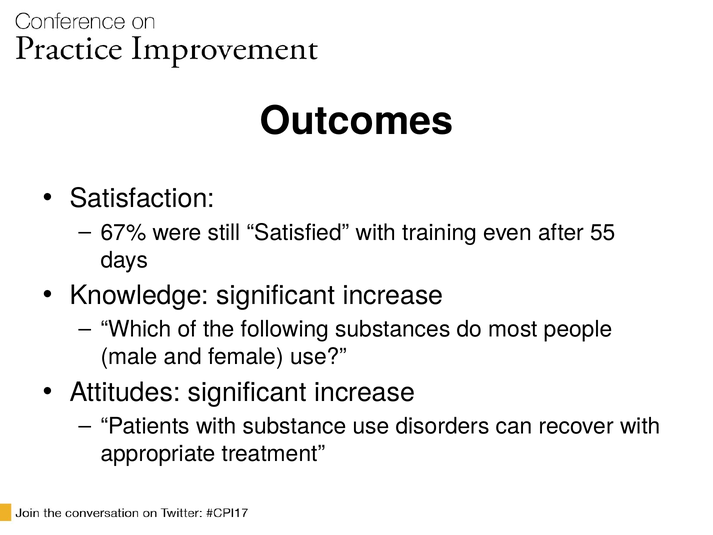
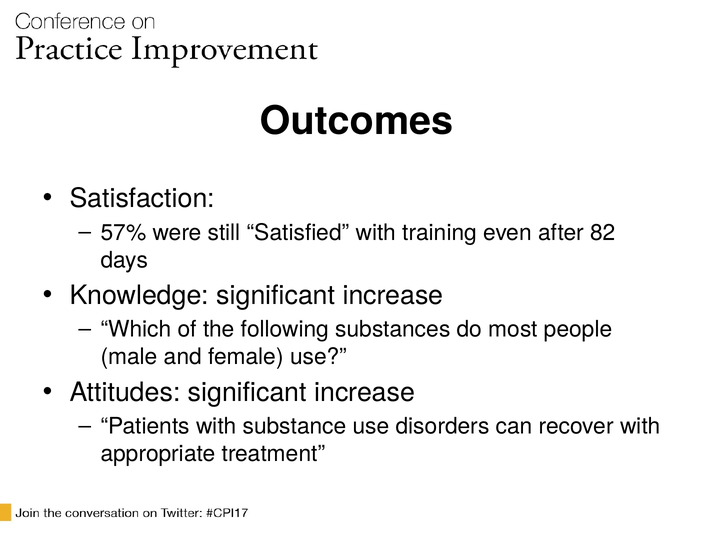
67%: 67% -> 57%
55: 55 -> 82
